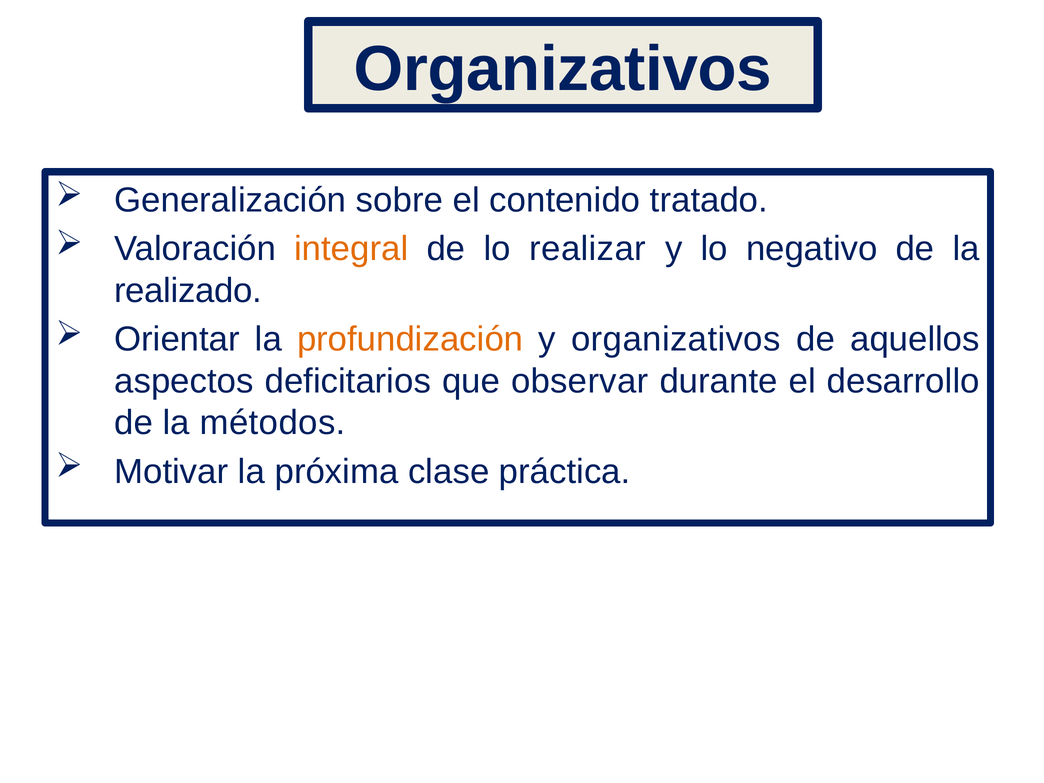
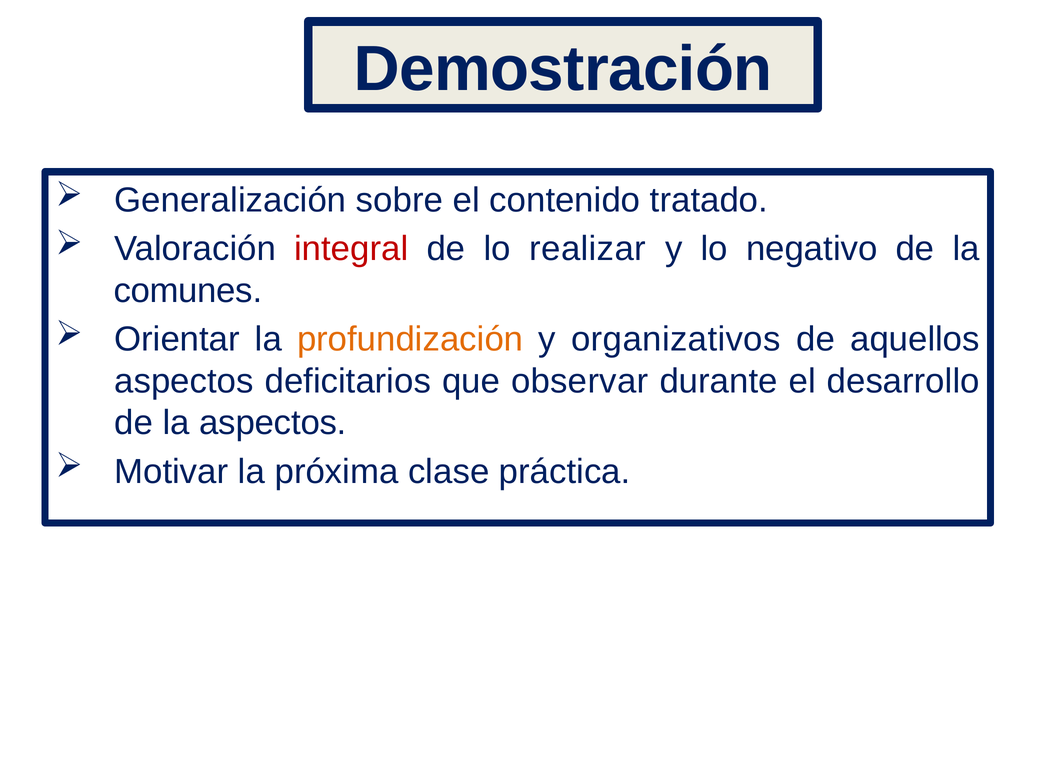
Organizativos at (563, 69): Organizativos -> Demostración
integral colour: orange -> red
realizado: realizado -> comunes
la métodos: métodos -> aspectos
